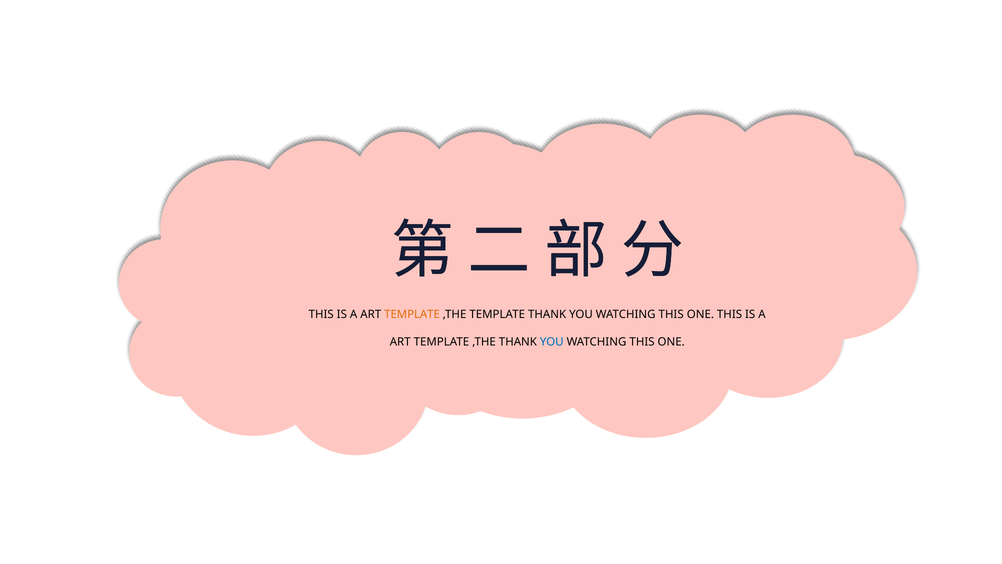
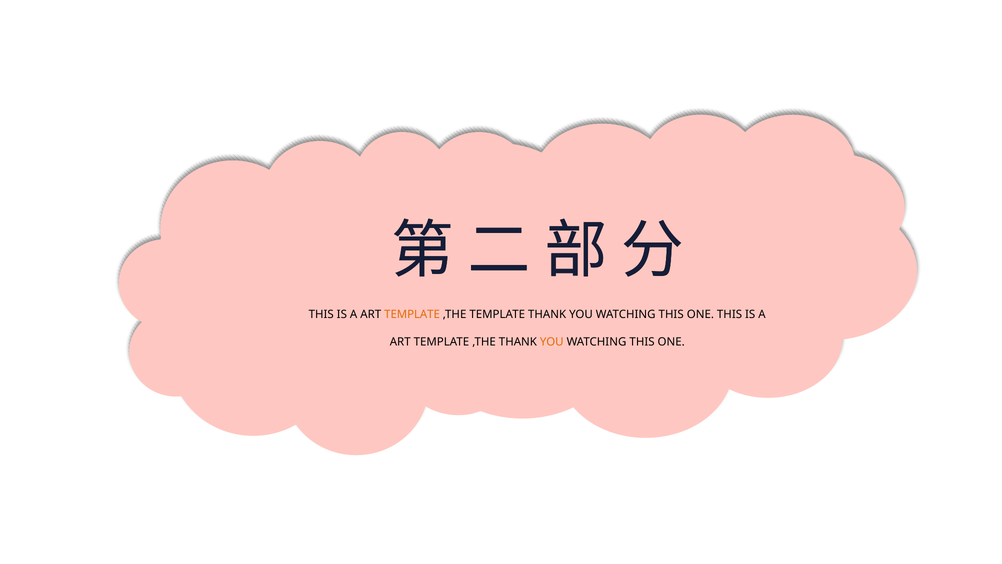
YOU at (552, 342) colour: blue -> orange
